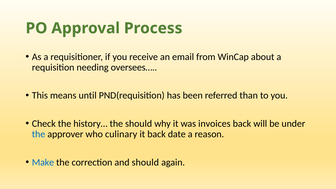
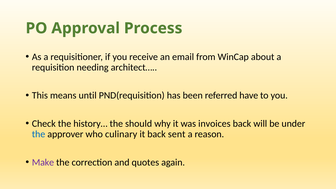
oversees…: oversees… -> architect…
than: than -> have
date: date -> sent
Make colour: blue -> purple
and should: should -> quotes
